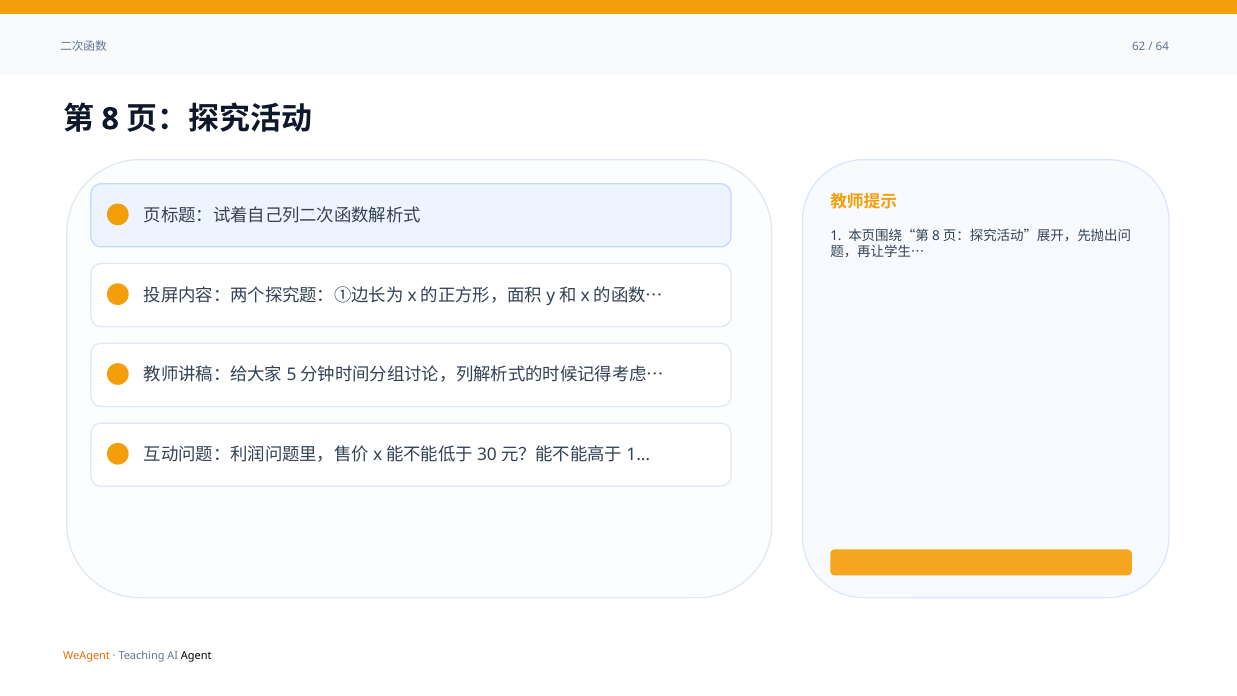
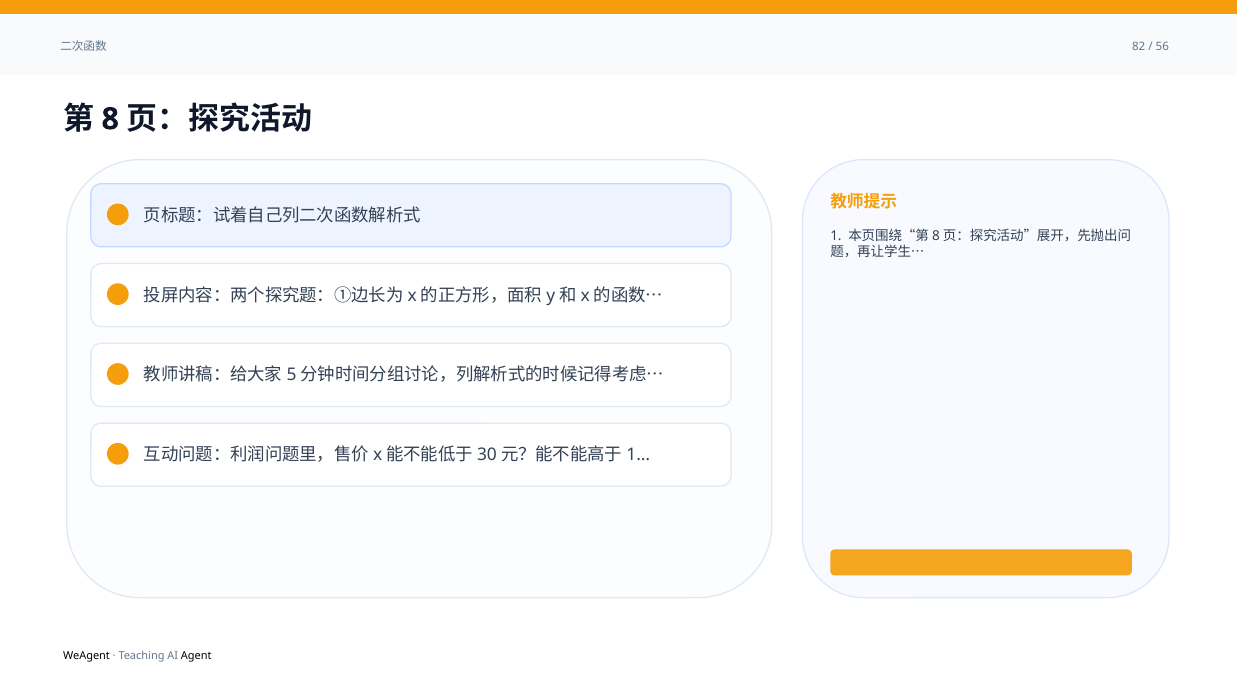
62: 62 -> 82
64: 64 -> 56
WeAgent colour: orange -> black
